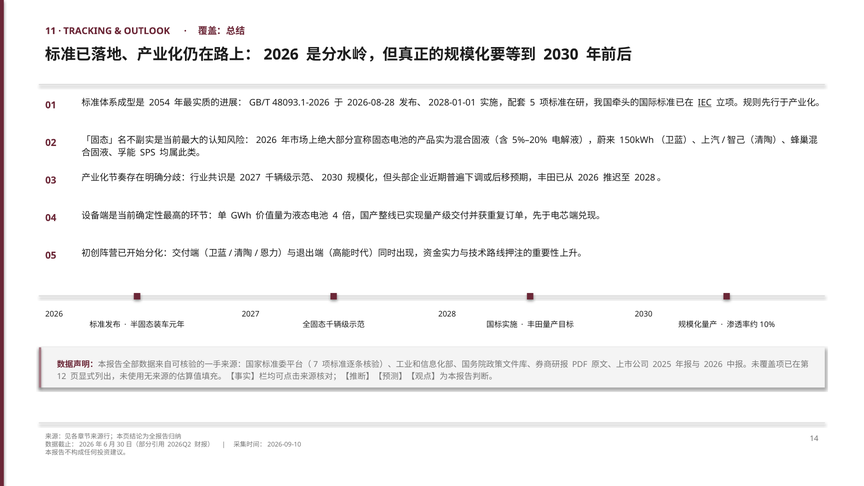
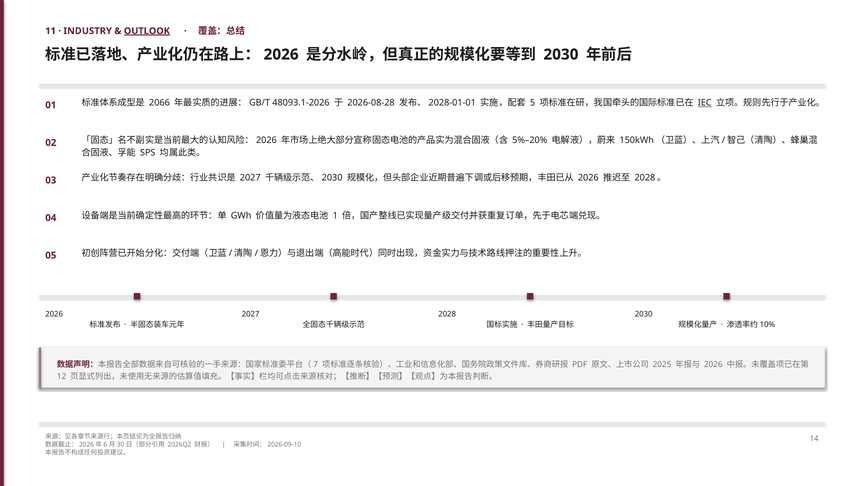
TRACKING: TRACKING -> INDUSTRY
OUTLOOK underline: none -> present
2054: 2054 -> 2066
4: 4 -> 1
